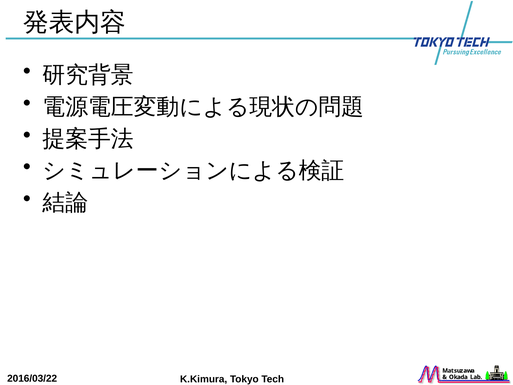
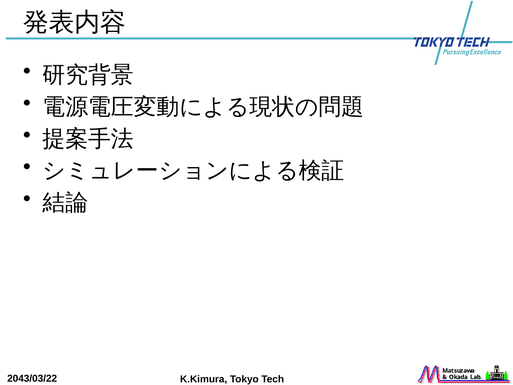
2016/03/22: 2016/03/22 -> 2043/03/22
